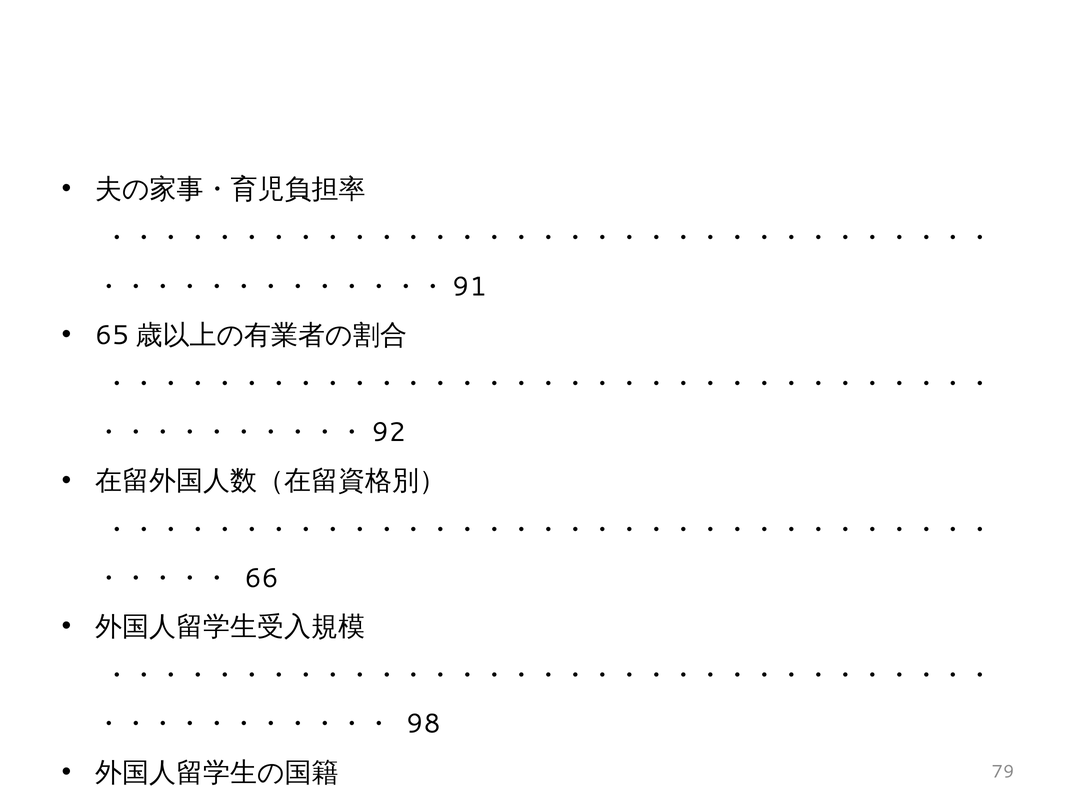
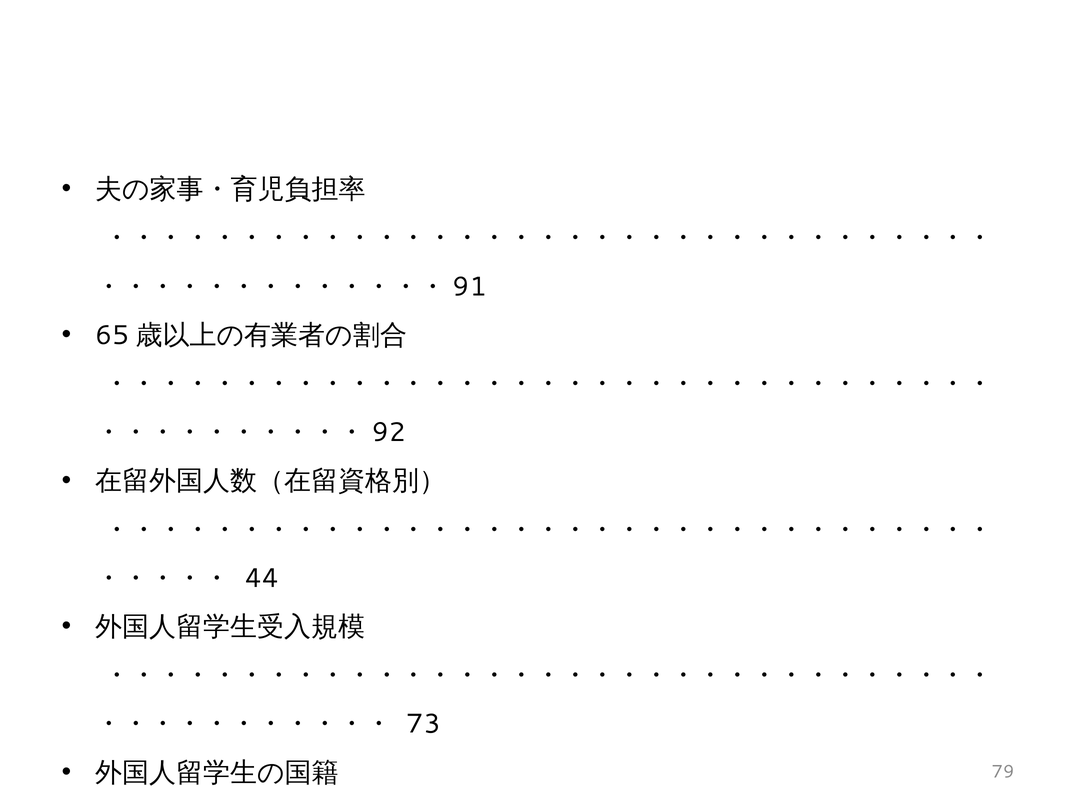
66: 66 -> 44
98 at (424, 723): 98 -> 73
